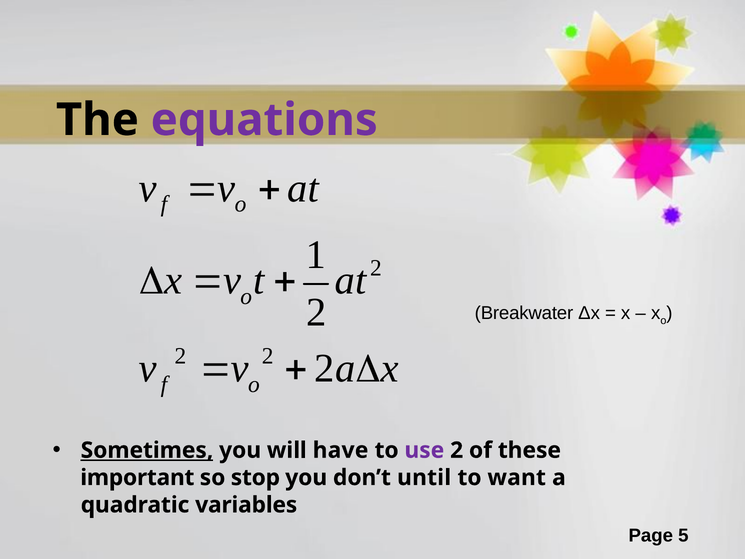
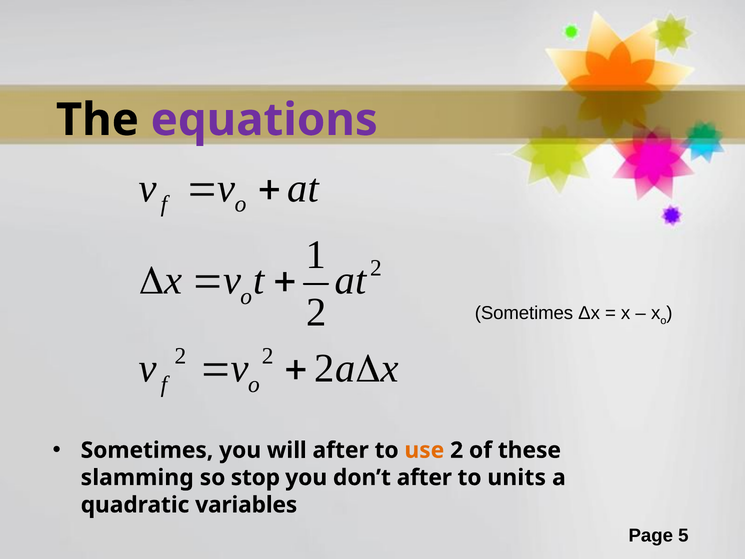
Breakwater at (524, 313): Breakwater -> Sometimes
Sometimes at (147, 450) underline: present -> none
will have: have -> after
use colour: purple -> orange
important: important -> slamming
don’t until: until -> after
want: want -> units
